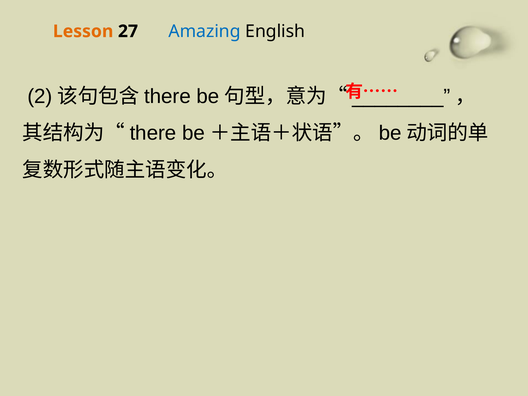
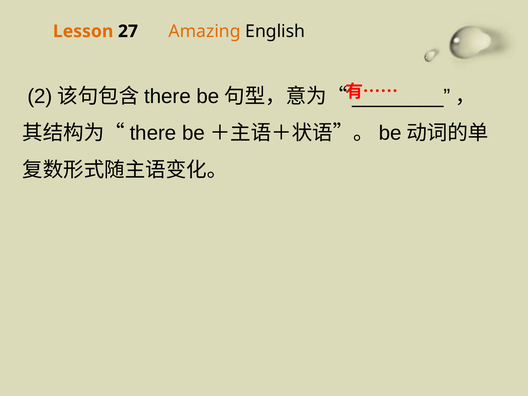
Amazing colour: blue -> orange
